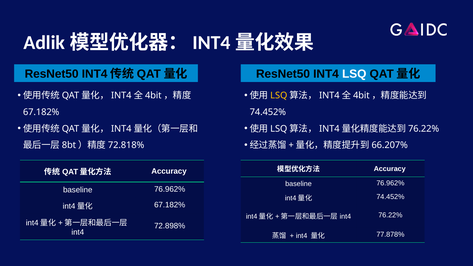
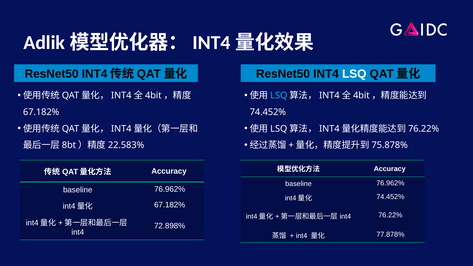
LSQ at (279, 96) colour: yellow -> light blue
66.207%: 66.207% -> 75.878%
72.818%: 72.818% -> 22.583%
